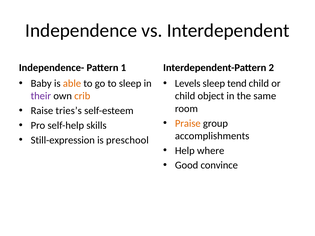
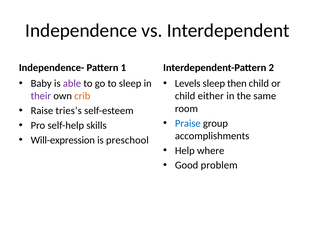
able colour: orange -> purple
tend: tend -> then
object: object -> either
Praise colour: orange -> blue
Still-expression: Still-expression -> Will-expression
convince: convince -> problem
